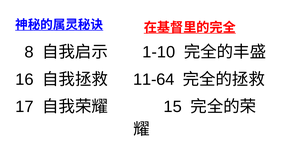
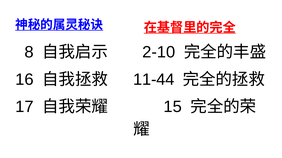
1-10: 1-10 -> 2-10
11-64: 11-64 -> 11-44
